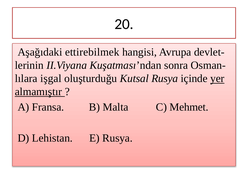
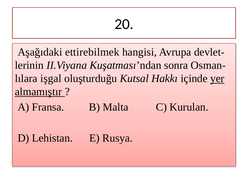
Kutsal Rusya: Rusya -> Hakkı
Mehmet: Mehmet -> Kurulan
